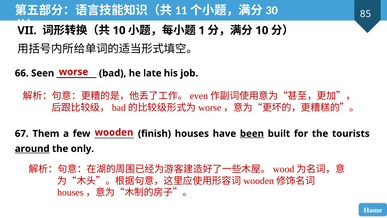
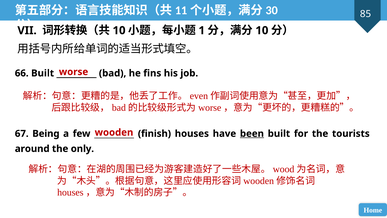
66 Seen: Seen -> Built
late: late -> fins
Them: Them -> Being
around underline: present -> none
